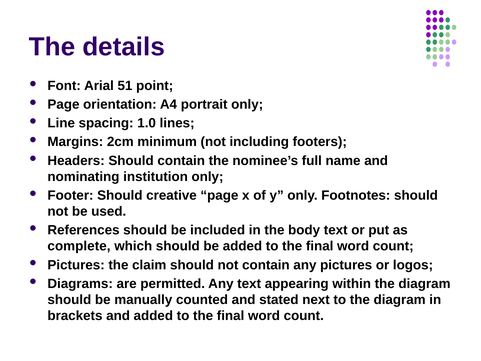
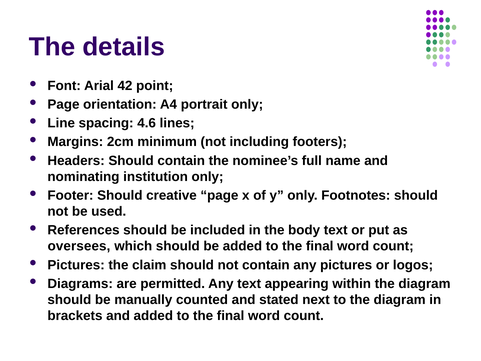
51: 51 -> 42
1.0: 1.0 -> 4.6
complete: complete -> oversees
